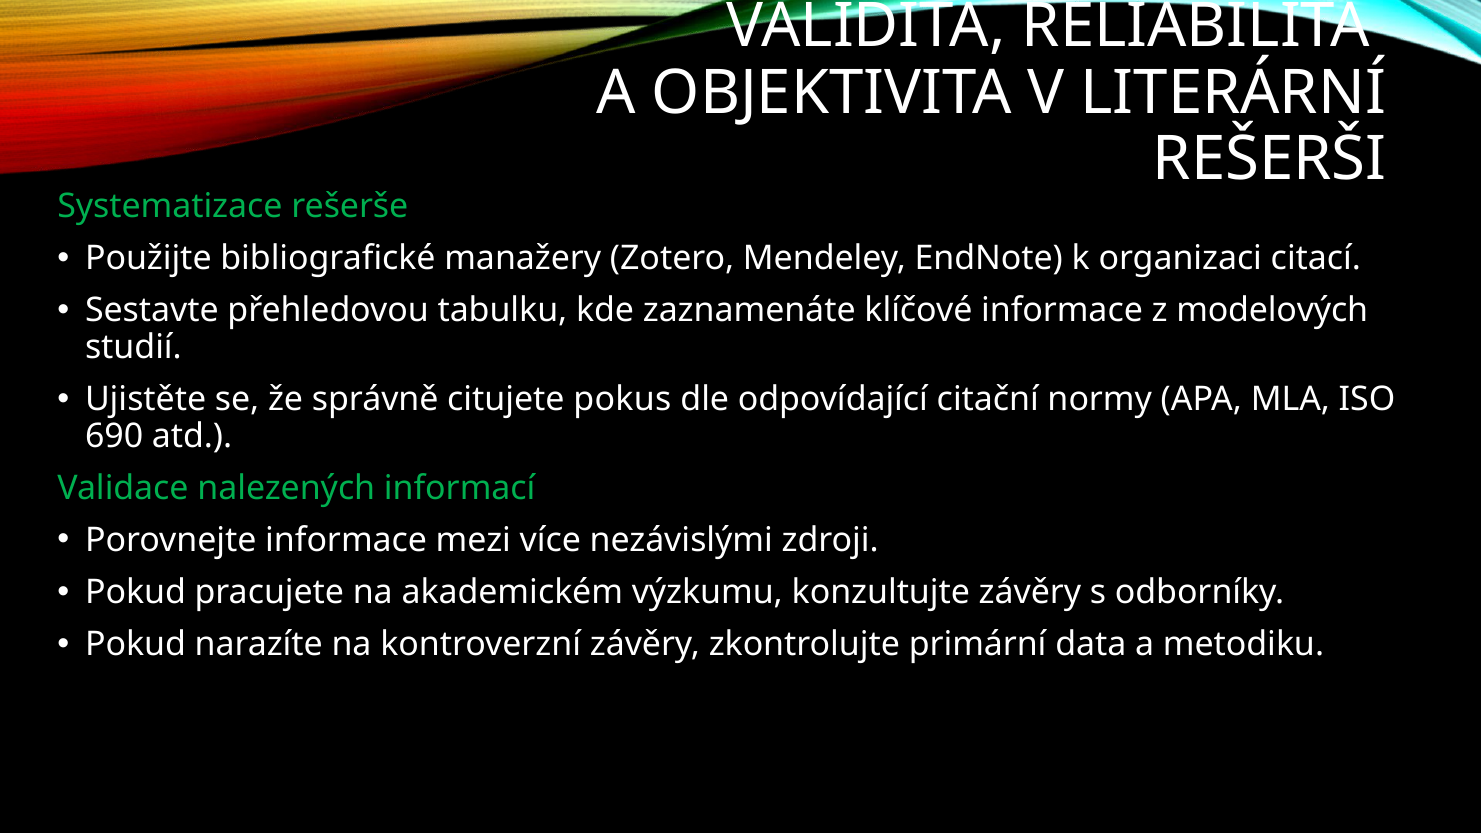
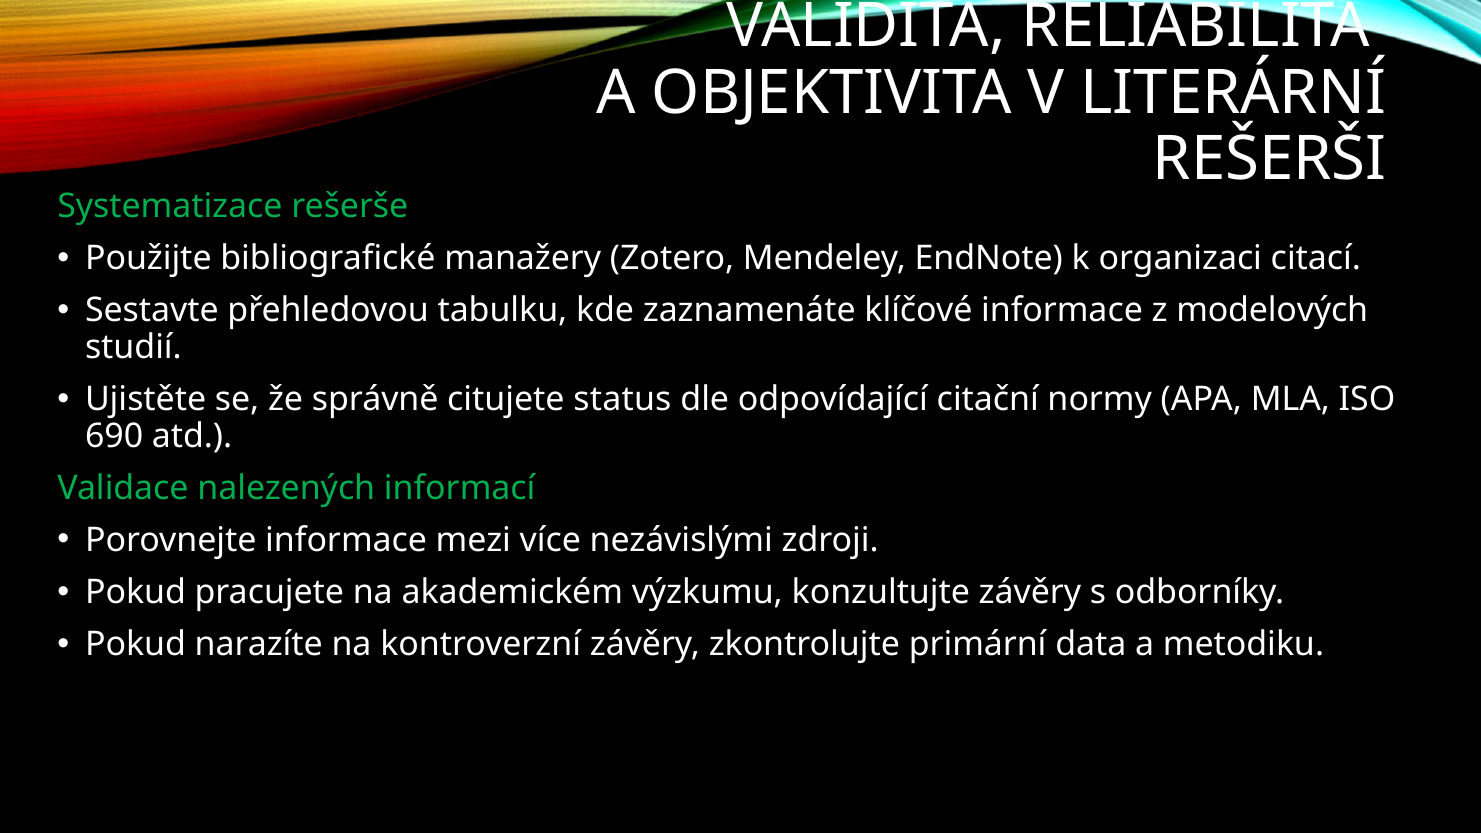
pokus: pokus -> status
